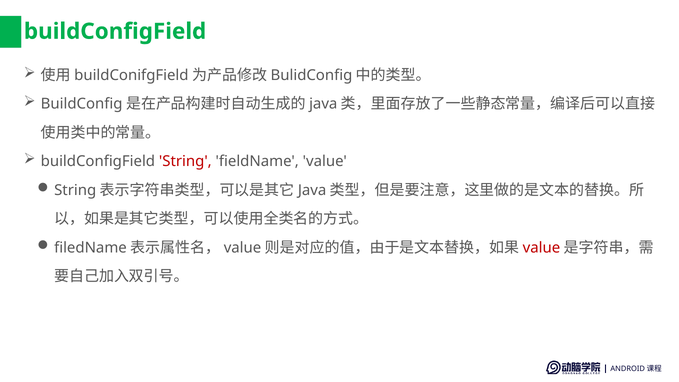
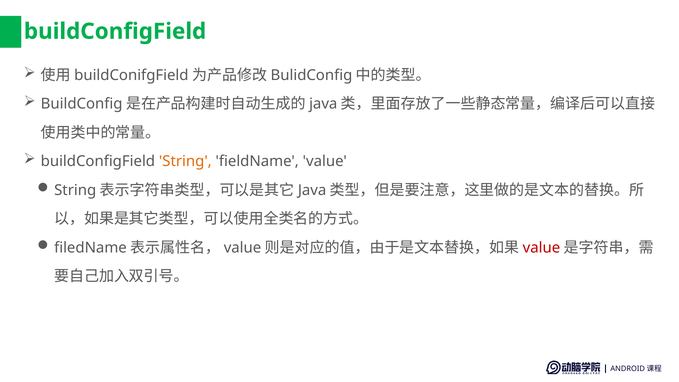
String at (185, 161) colour: red -> orange
